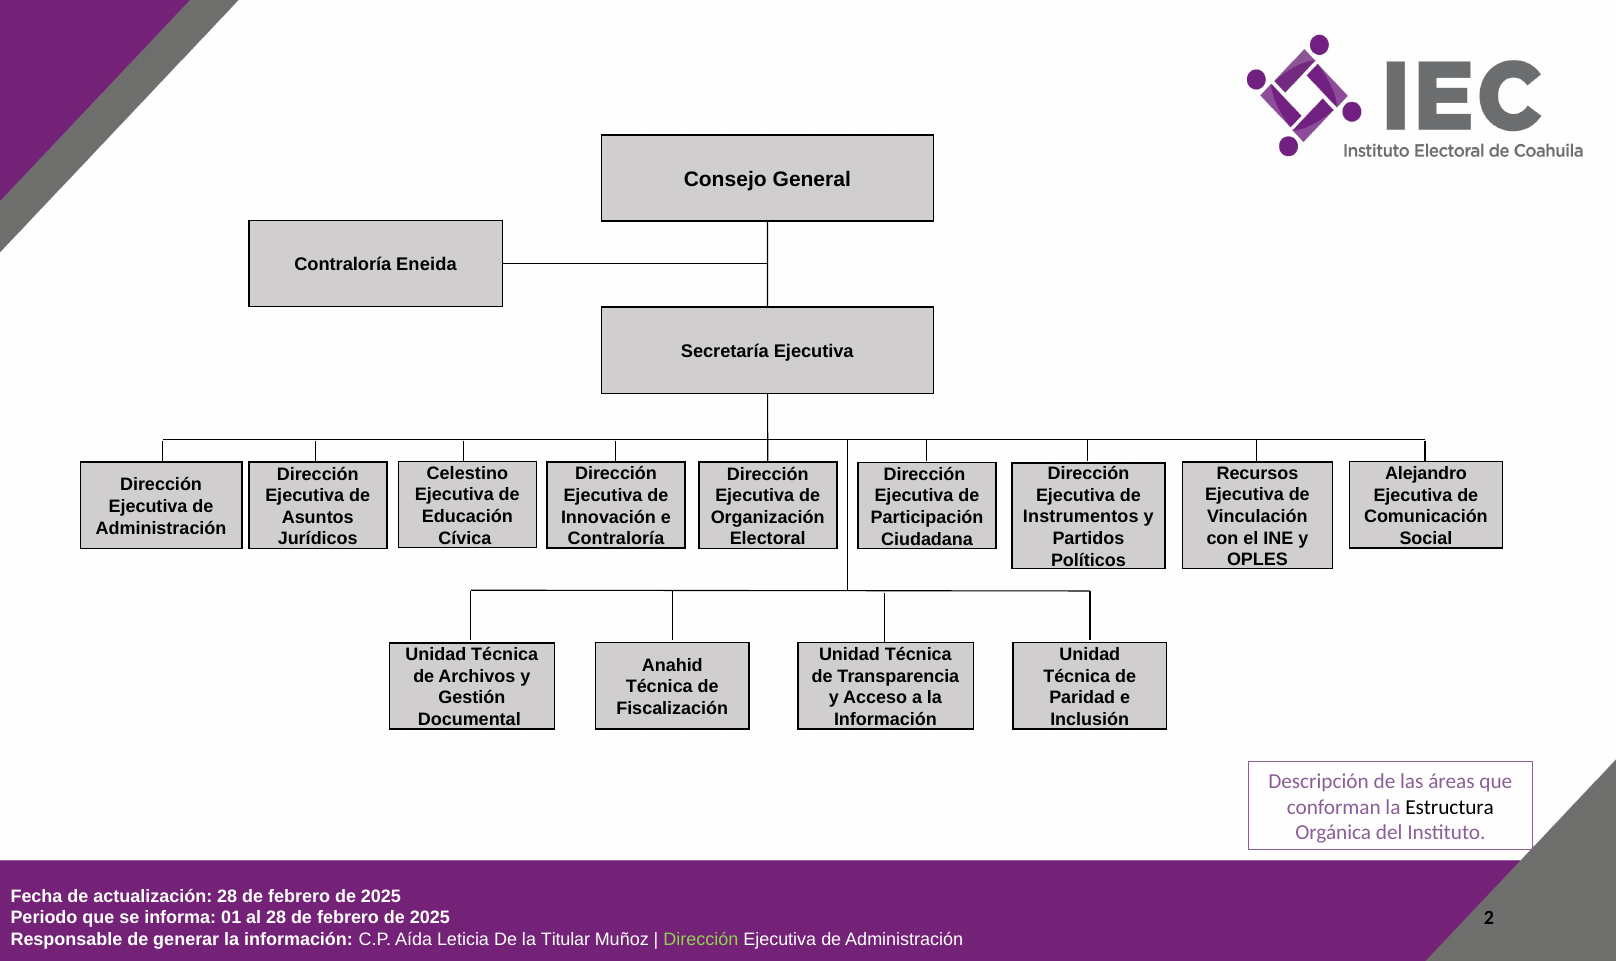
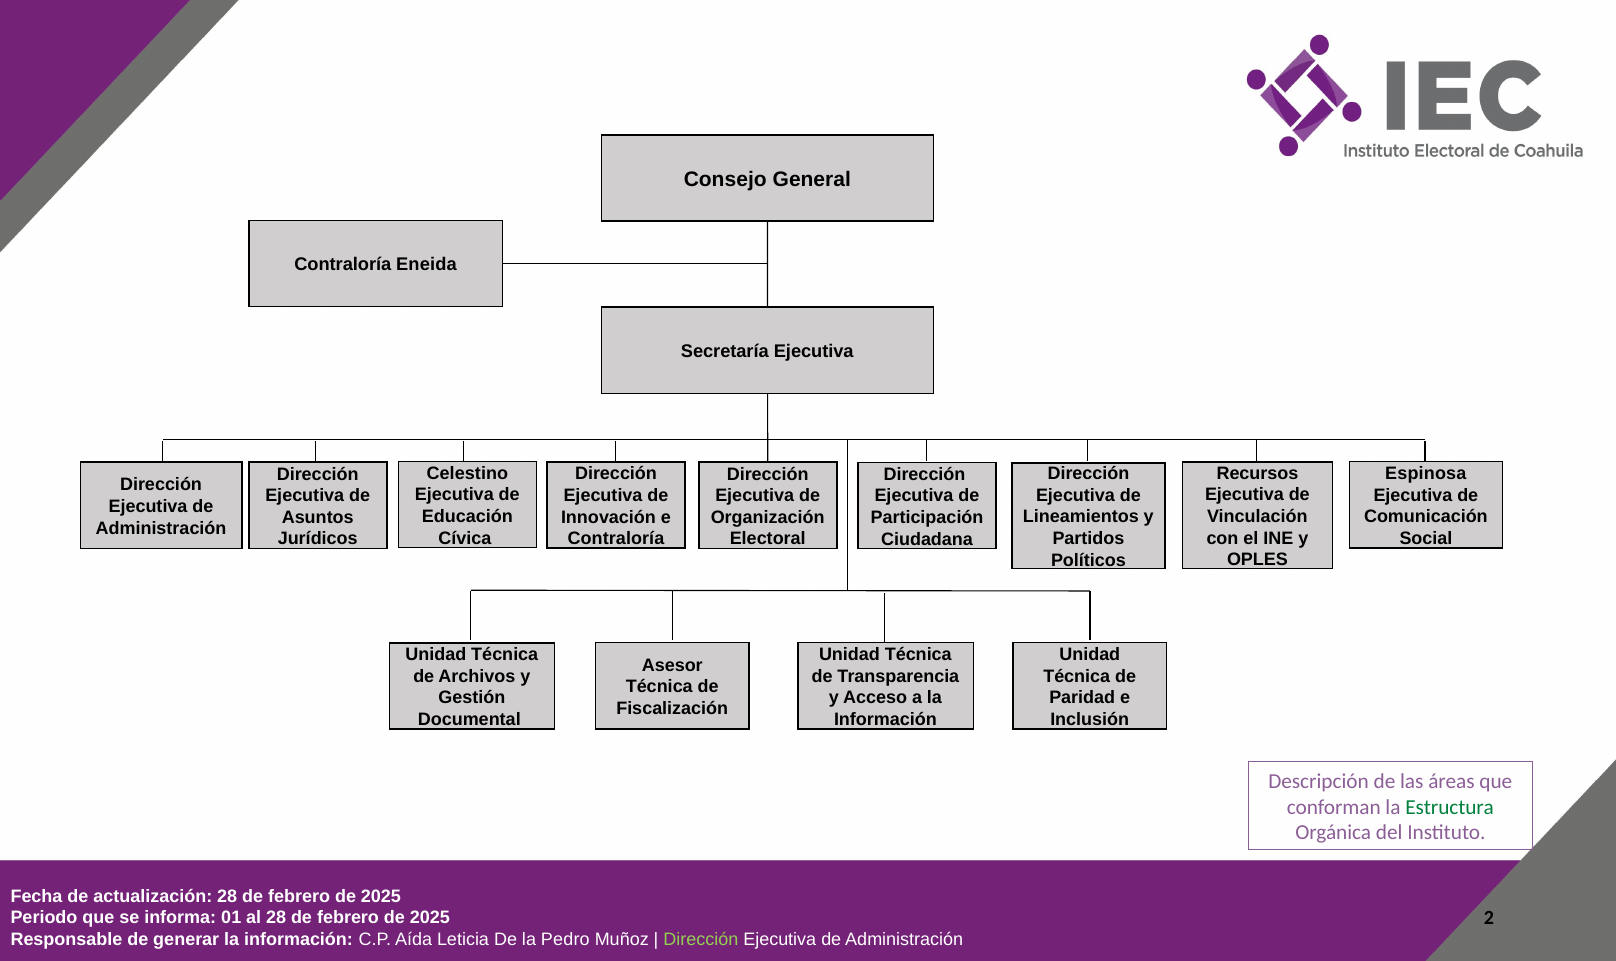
Alejandro: Alejandro -> Espinosa
Instrumentos: Instrumentos -> Lineamientos
Anahid: Anahid -> Asesor
Estructura colour: black -> green
Titular: Titular -> Pedro
